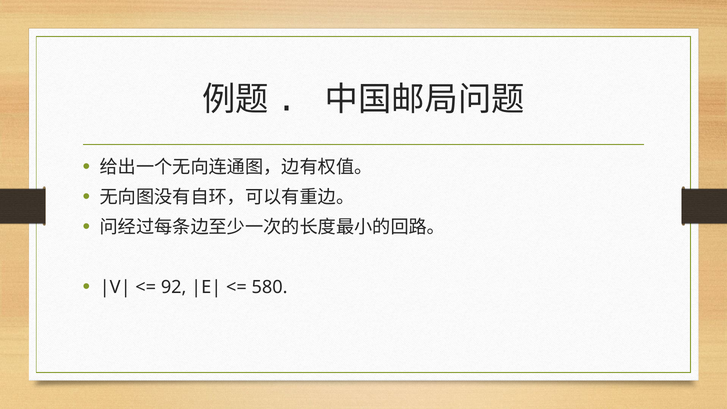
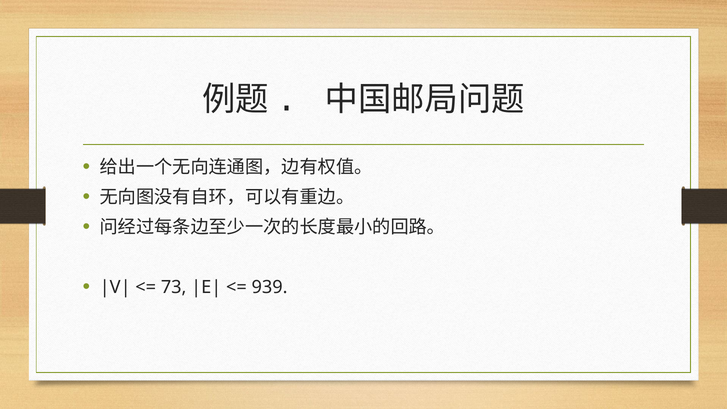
92: 92 -> 73
580: 580 -> 939
